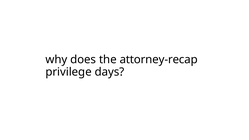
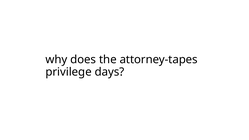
attorney-recap: attorney-recap -> attorney-tapes
